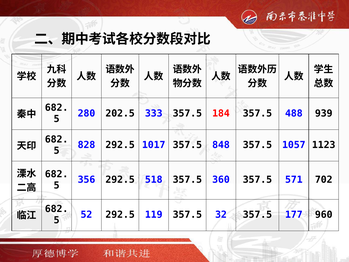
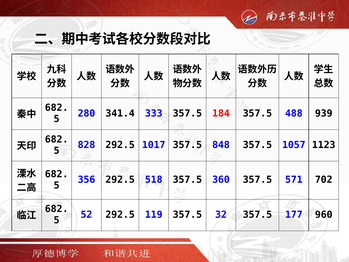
202.5: 202.5 -> 341.4
